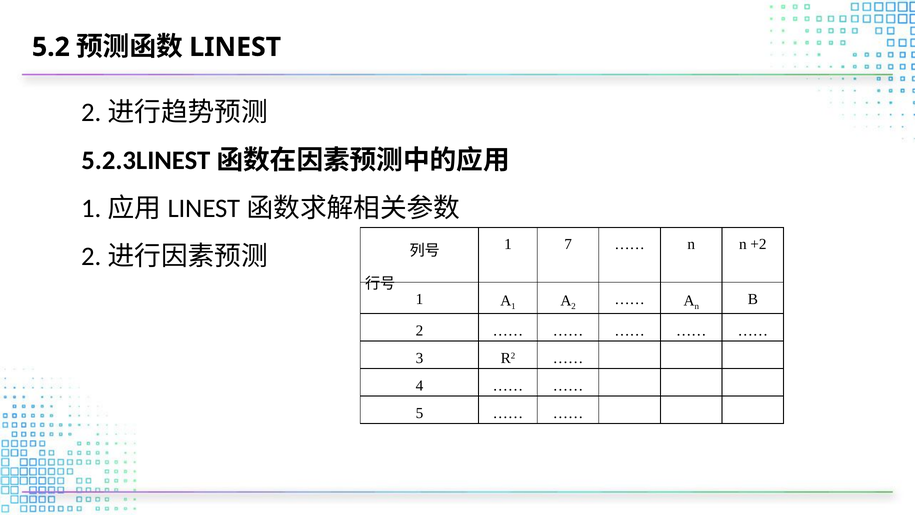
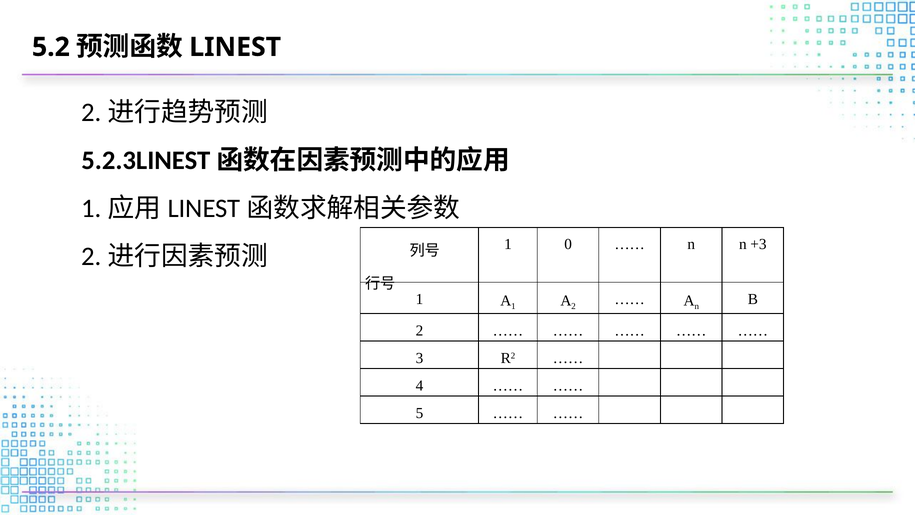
7: 7 -> 0
+2: +2 -> +3
